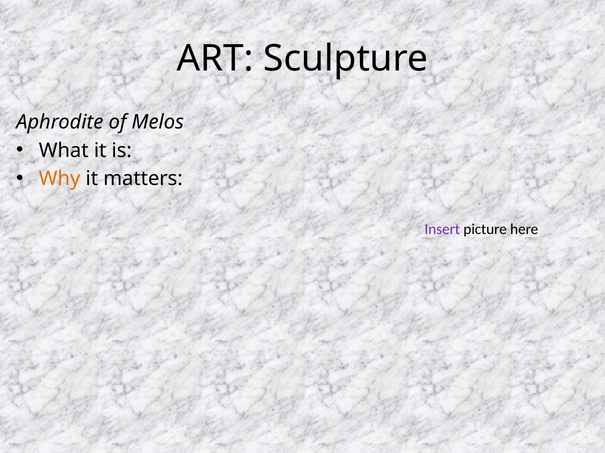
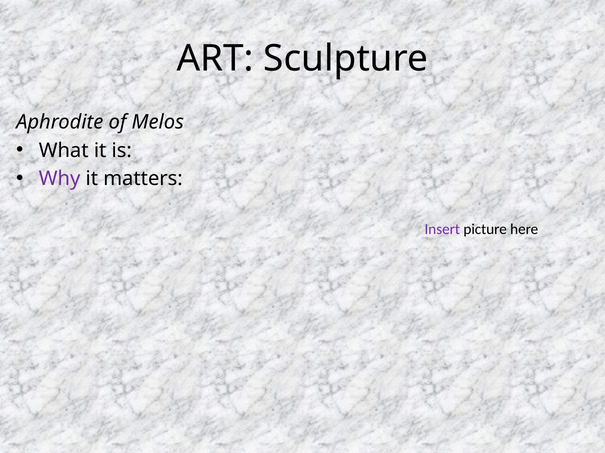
Why colour: orange -> purple
